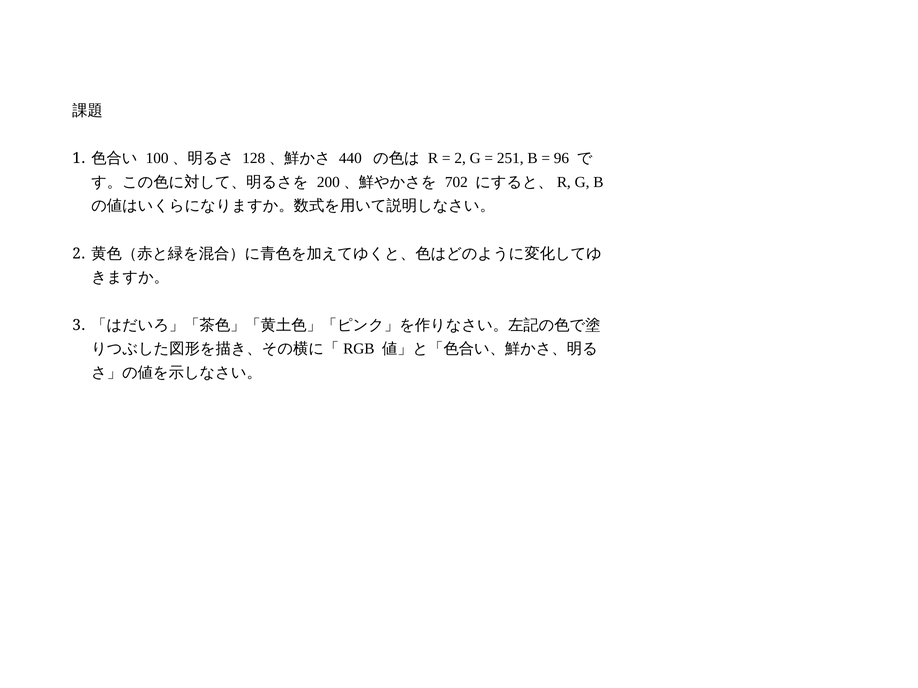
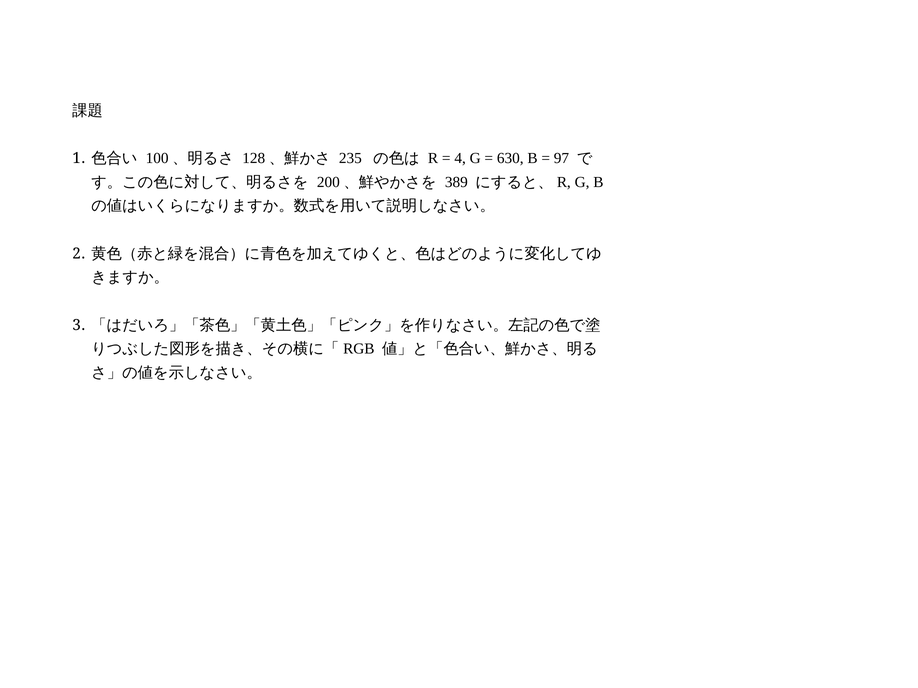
440: 440 -> 235
2 at (460, 158): 2 -> 4
251: 251 -> 630
96: 96 -> 97
702: 702 -> 389
